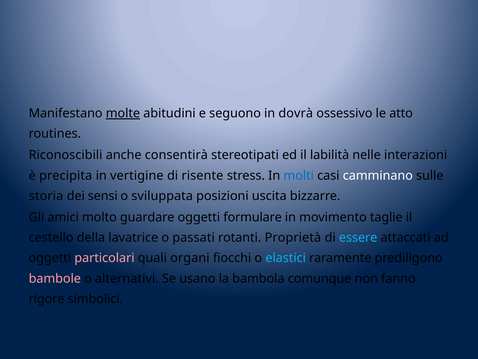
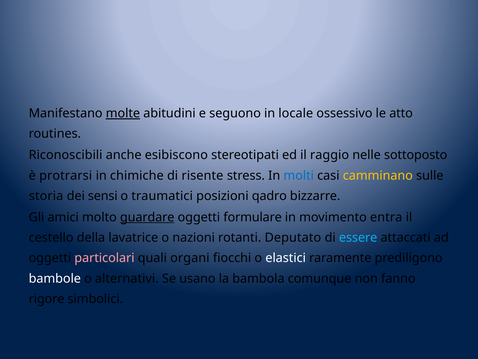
dovrà: dovrà -> locale
consentirà: consentirà -> esibiscono
labilità: labilità -> raggio
interazioni: interazioni -> sottoposto
precipita: precipita -> protrarsi
vertigine: vertigine -> chimiche
camminano colour: white -> yellow
sviluppata: sviluppata -> traumatici
uscita: uscita -> qadro
guardare underline: none -> present
taglie: taglie -> entra
passati: passati -> nazioni
Proprietà: Proprietà -> Deputato
elastici colour: light blue -> white
bambole colour: pink -> white
